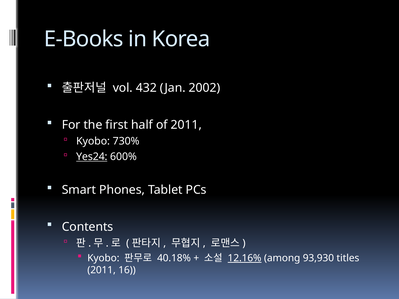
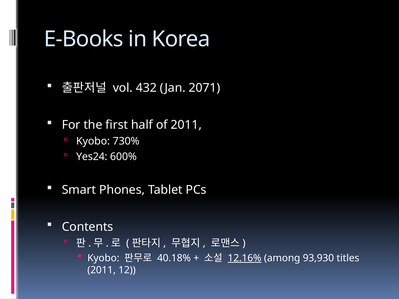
2002: 2002 -> 2071
Yes24 underline: present -> none
16: 16 -> 12
